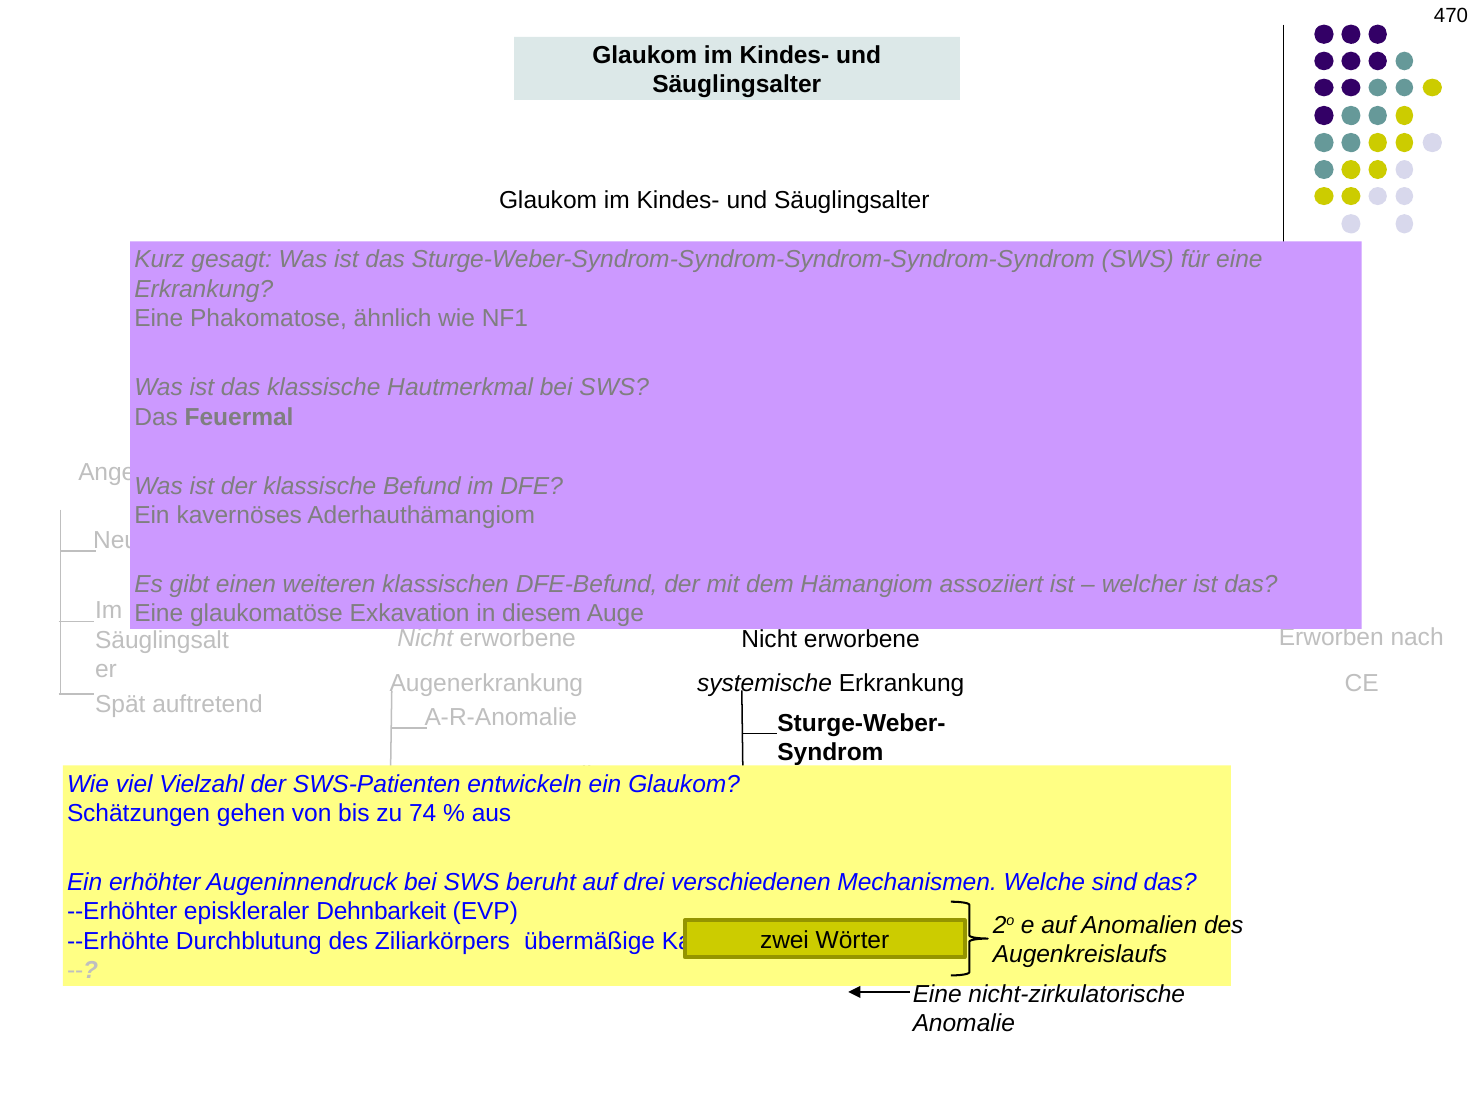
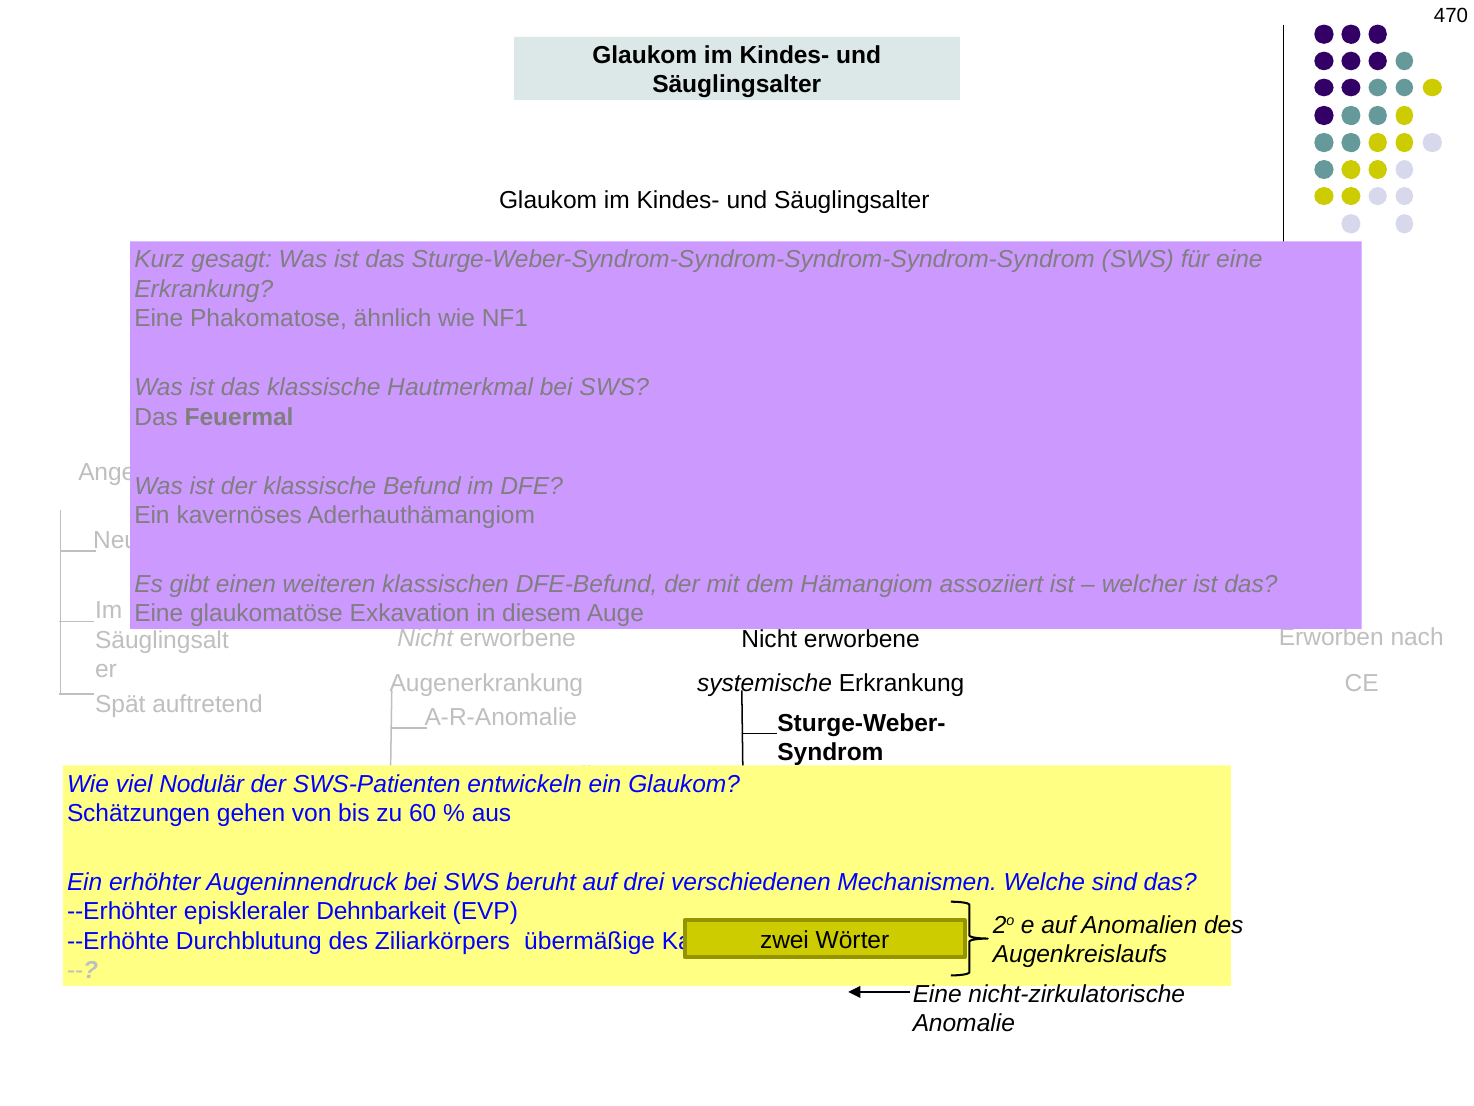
Vielzahl: Vielzahl -> Nodulär
74: 74 -> 60
